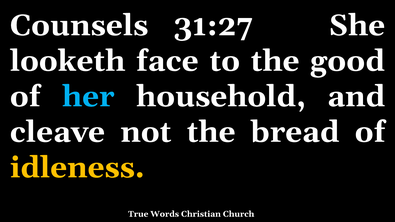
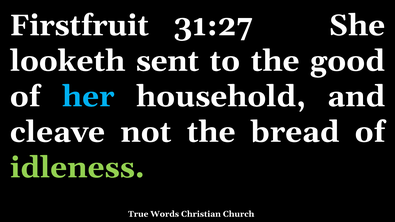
Counsels: Counsels -> Firstfruit
face: face -> sent
idleness colour: yellow -> light green
